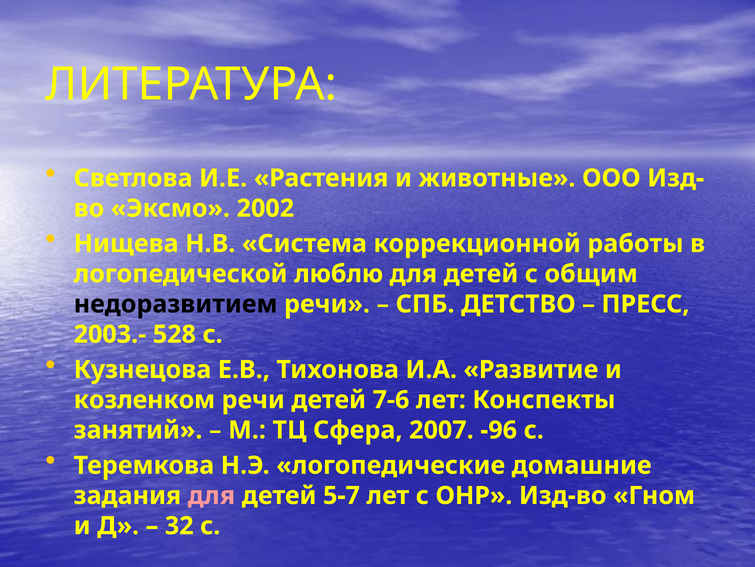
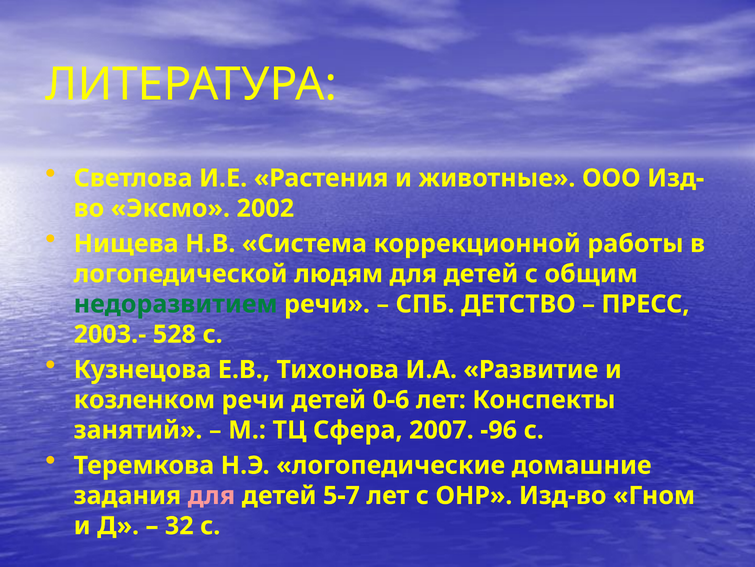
люблю: люблю -> людям
недоразвитием colour: black -> green
7-6: 7-6 -> 0-6
